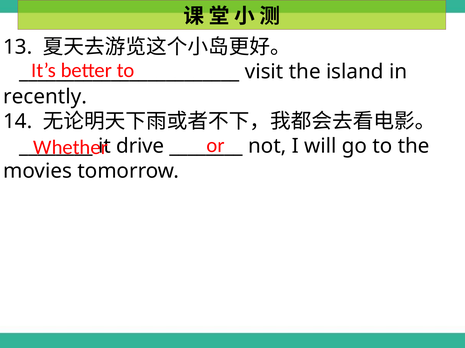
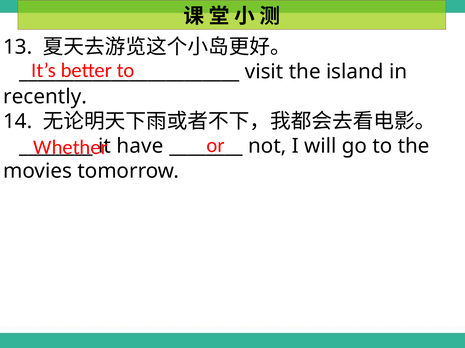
drive: drive -> have
